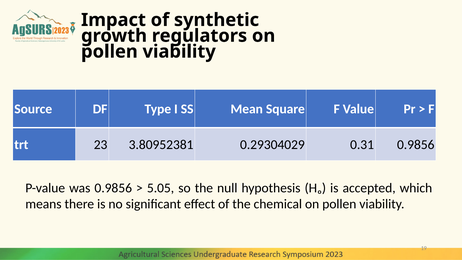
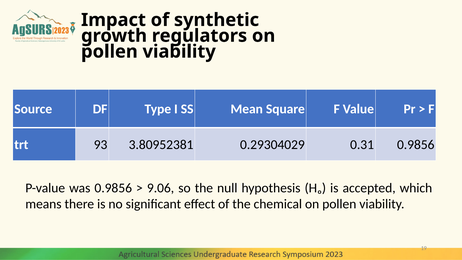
23: 23 -> 93
5.05: 5.05 -> 9.06
